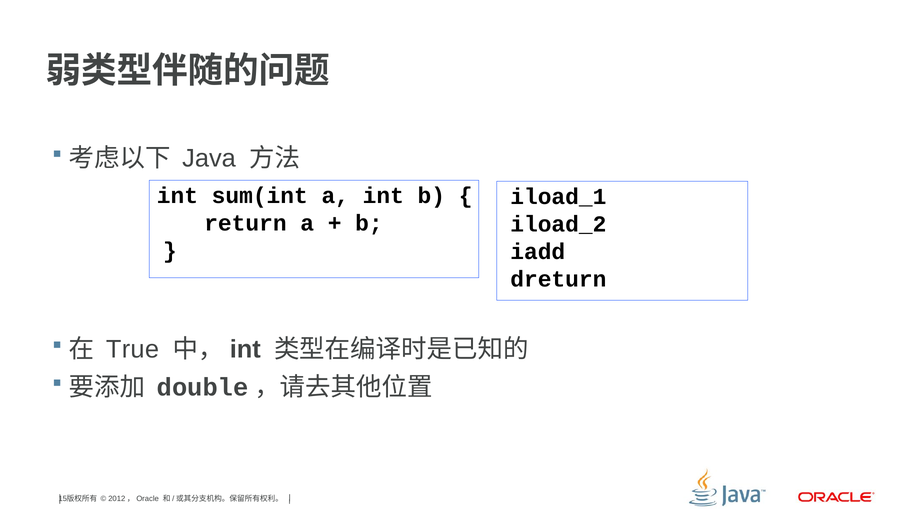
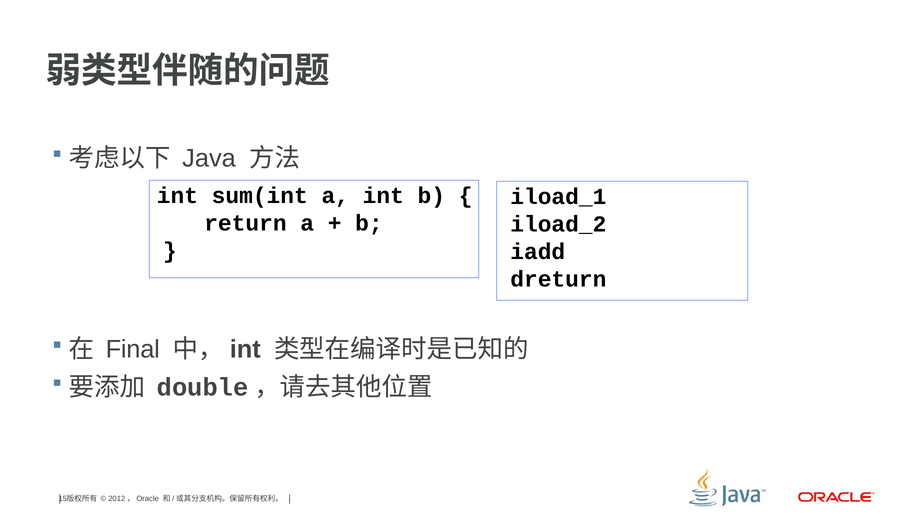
True: True -> Final
